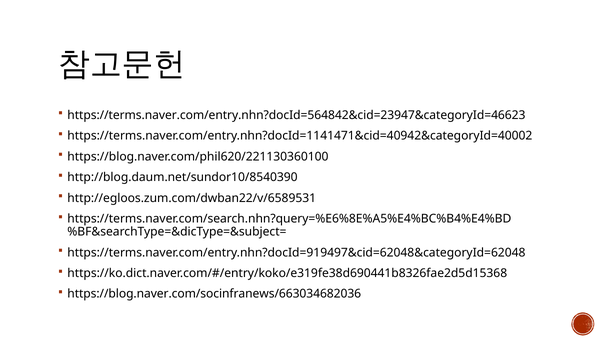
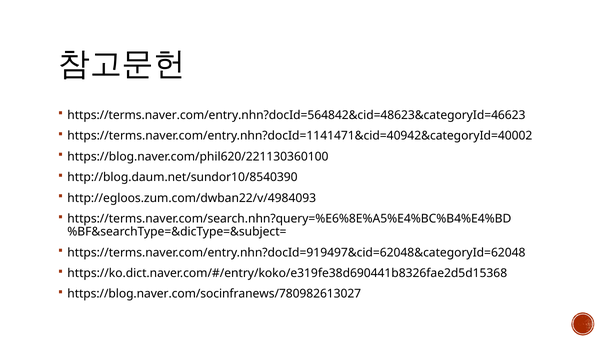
https://terms.naver.com/entry.nhn?docId=564842&cid=23947&categoryId=46623: https://terms.naver.com/entry.nhn?docId=564842&cid=23947&categoryId=46623 -> https://terms.naver.com/entry.nhn?docId=564842&cid=48623&categoryId=46623
http://egloos.zum.com/dwban22/v/6589531: http://egloos.zum.com/dwban22/v/6589531 -> http://egloos.zum.com/dwban22/v/4984093
https://blog.naver.com/socinfranews/663034682036: https://blog.naver.com/socinfranews/663034682036 -> https://blog.naver.com/socinfranews/780982613027
